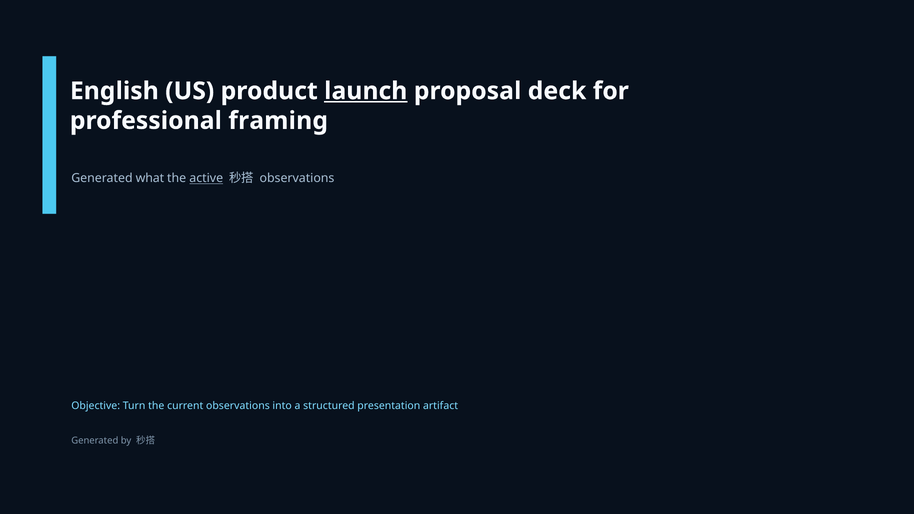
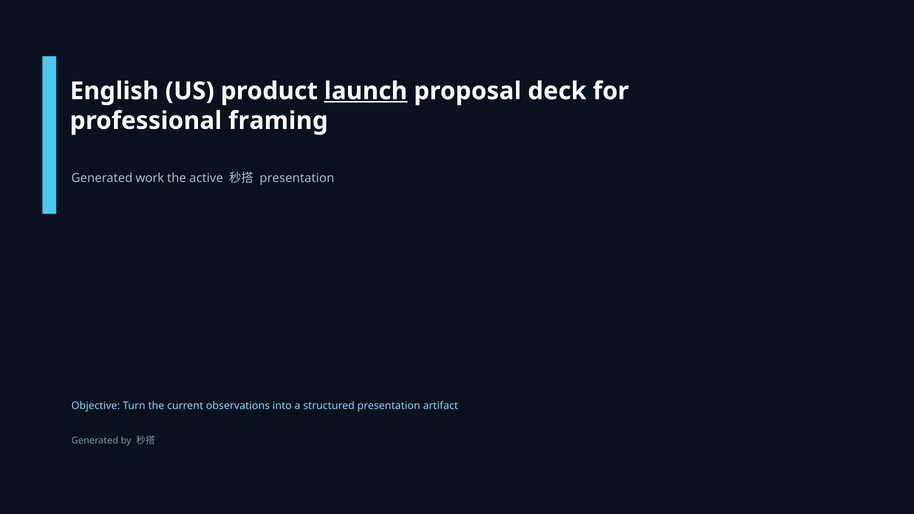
what: what -> work
active underline: present -> none
observations at (297, 178): observations -> presentation
